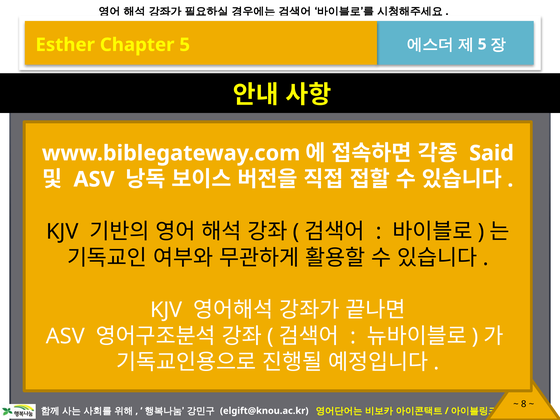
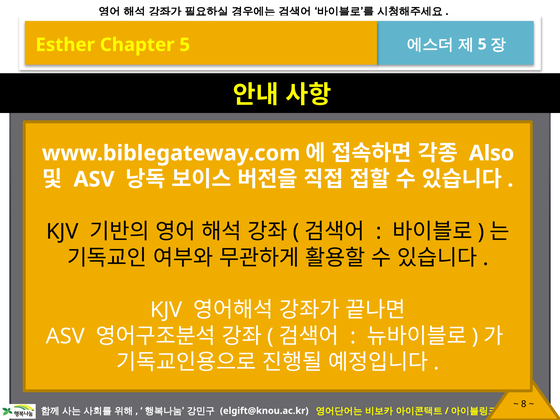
Said: Said -> Also
